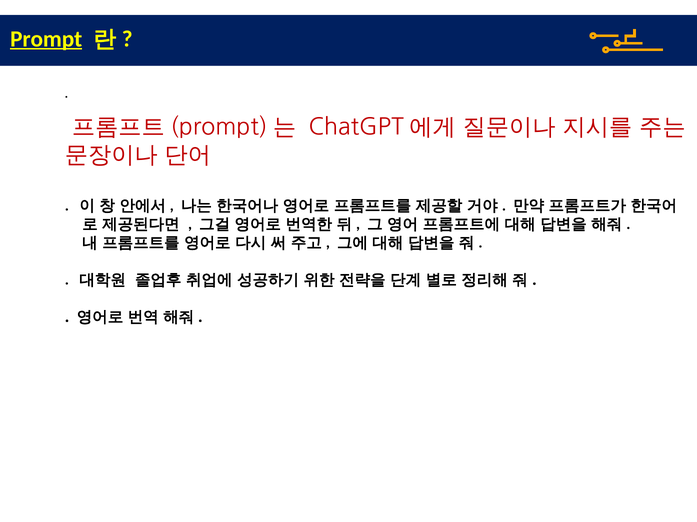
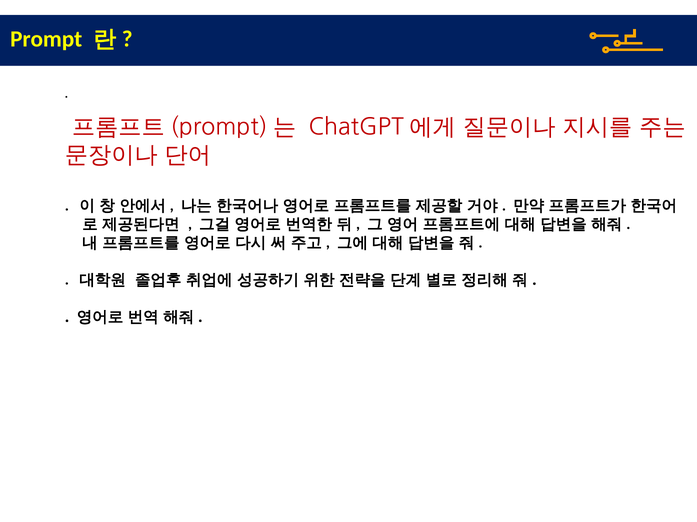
Prompt underline: present -> none
